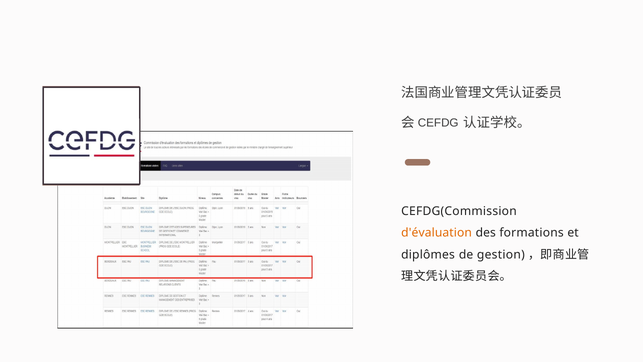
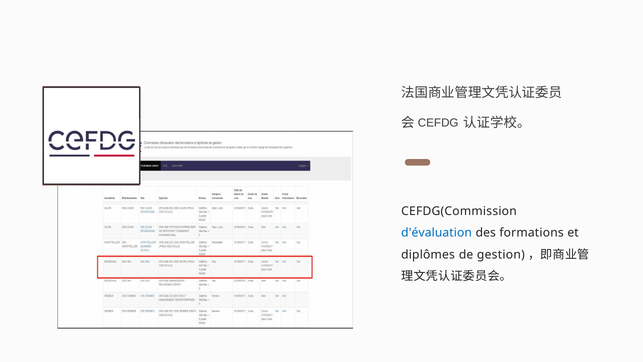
d'évaluation colour: orange -> blue
